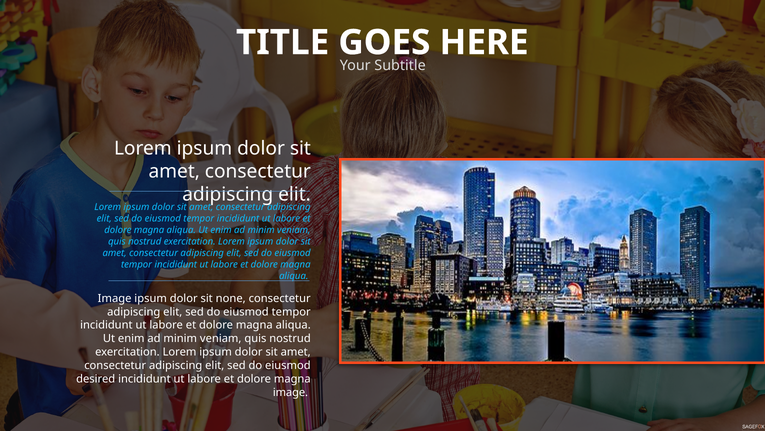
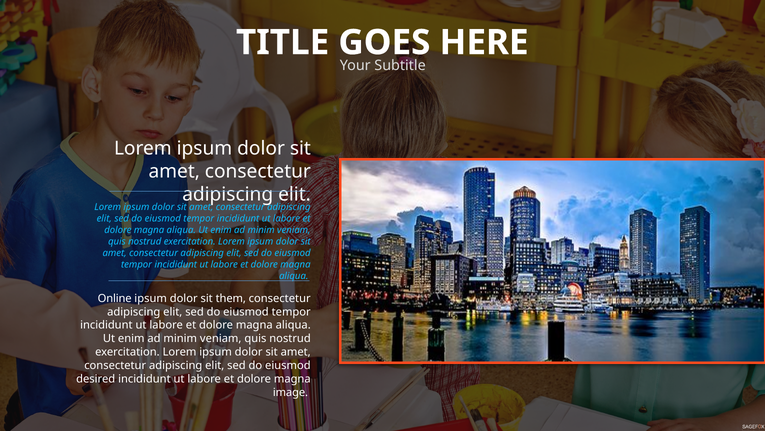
Image at (115, 298): Image -> Online
none: none -> them
